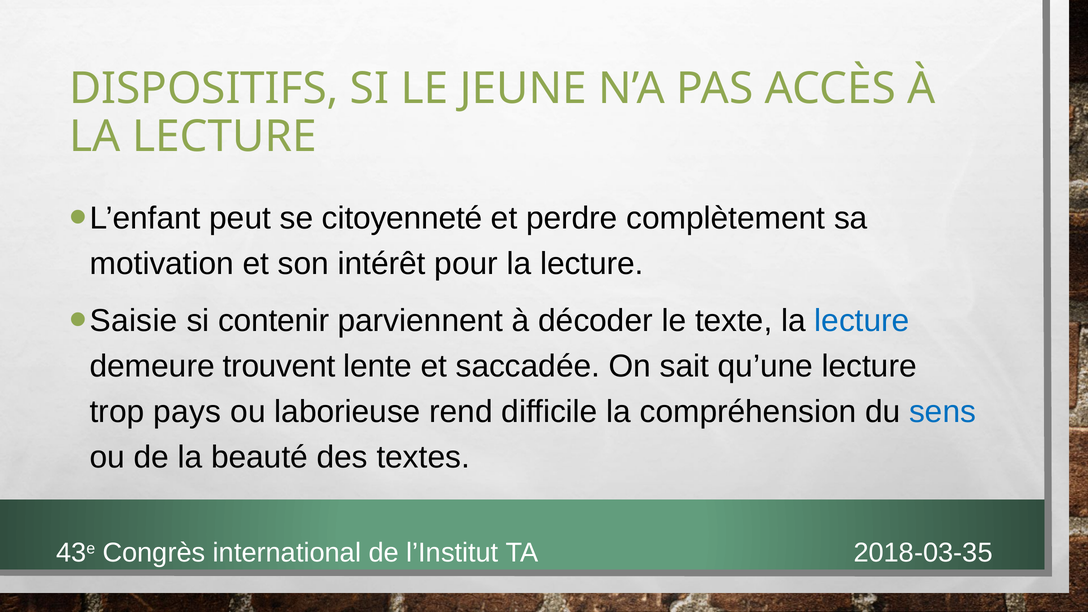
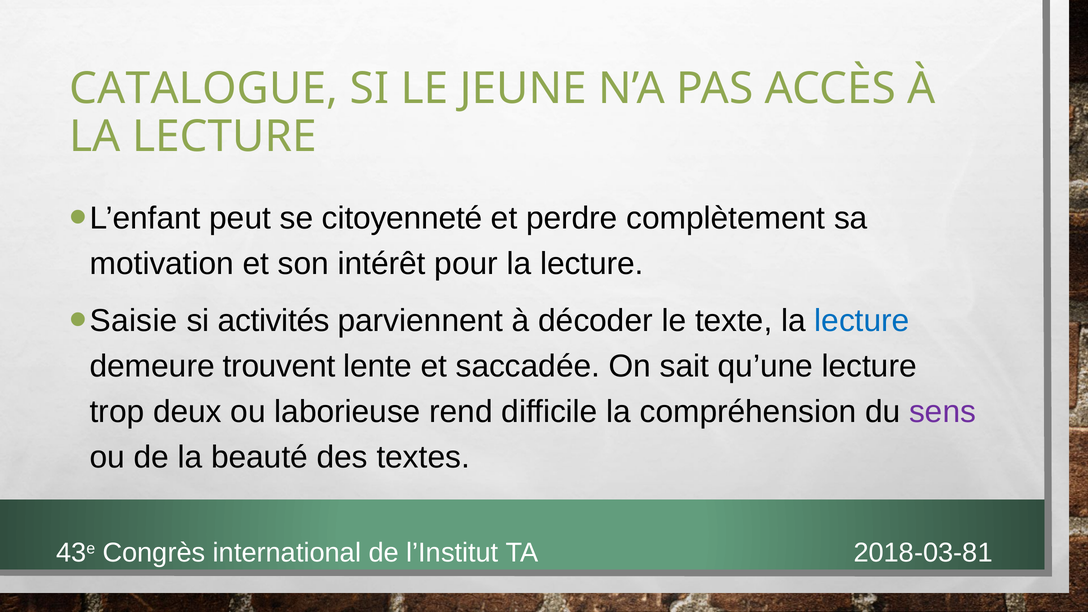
DISPOSITIFS: DISPOSITIFS -> CATALOGUE
contenir: contenir -> activités
pays: pays -> deux
sens colour: blue -> purple
2018-03-35: 2018-03-35 -> 2018-03-81
